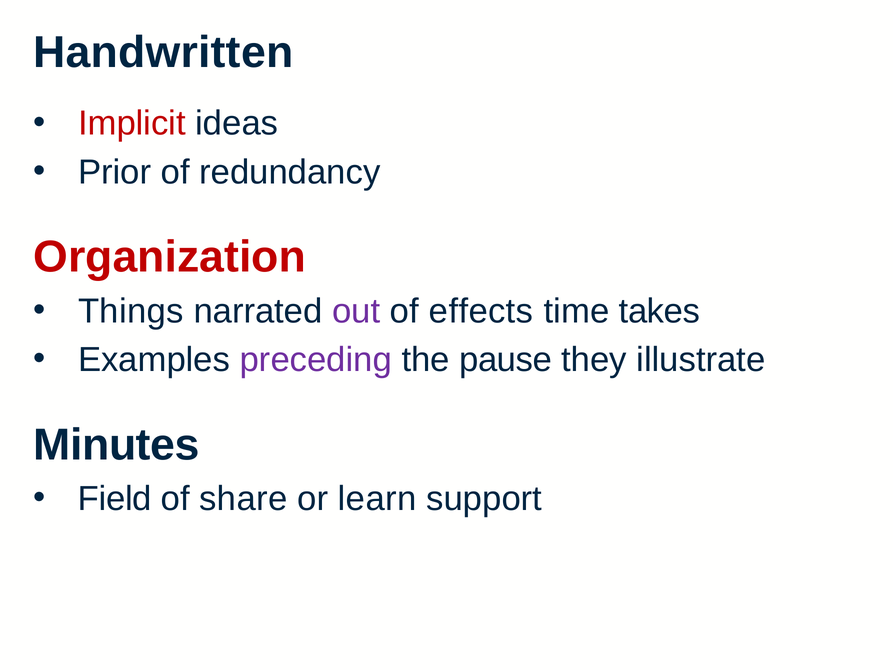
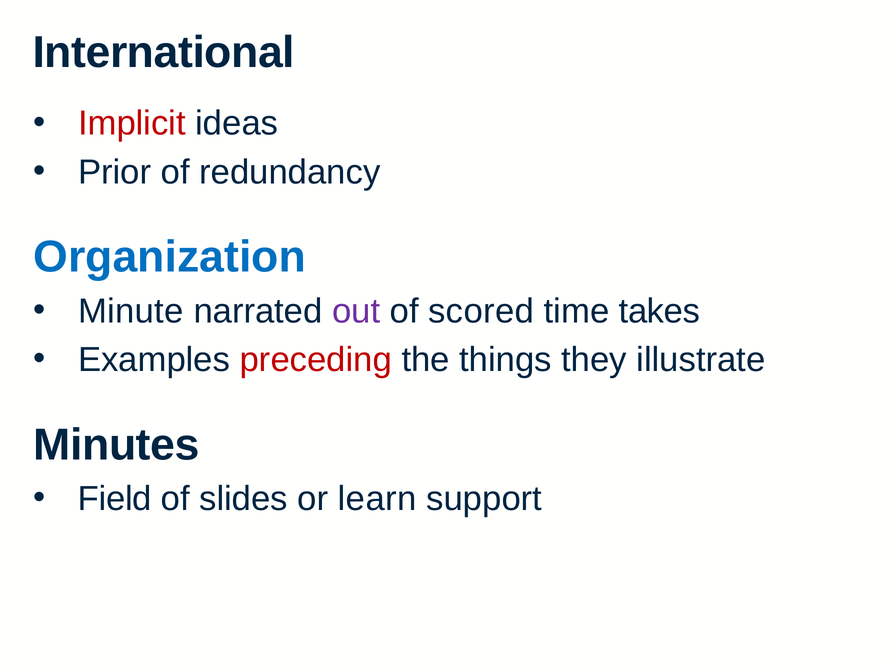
Handwritten: Handwritten -> International
Organization colour: red -> blue
Things: Things -> Minute
effects: effects -> scored
preceding colour: purple -> red
pause: pause -> things
share: share -> slides
